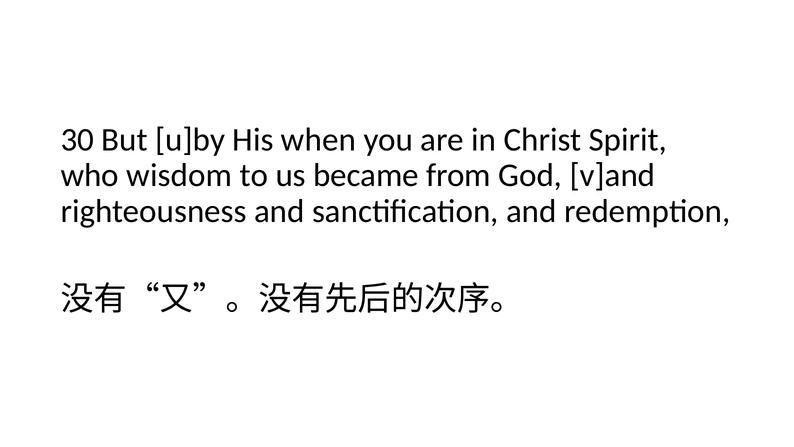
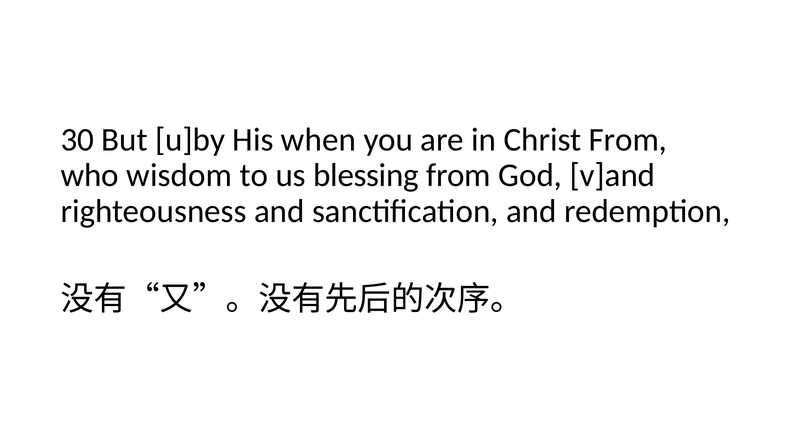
Christ Spirit: Spirit -> From
became: became -> blessing
